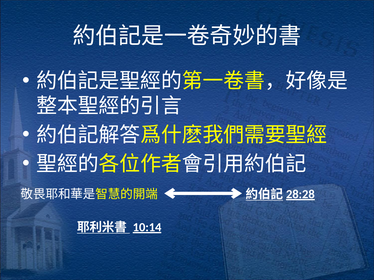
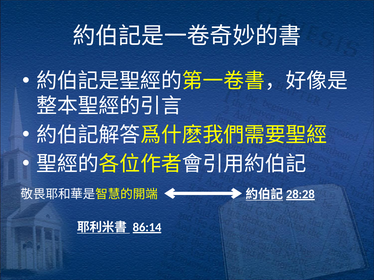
10:14: 10:14 -> 86:14
